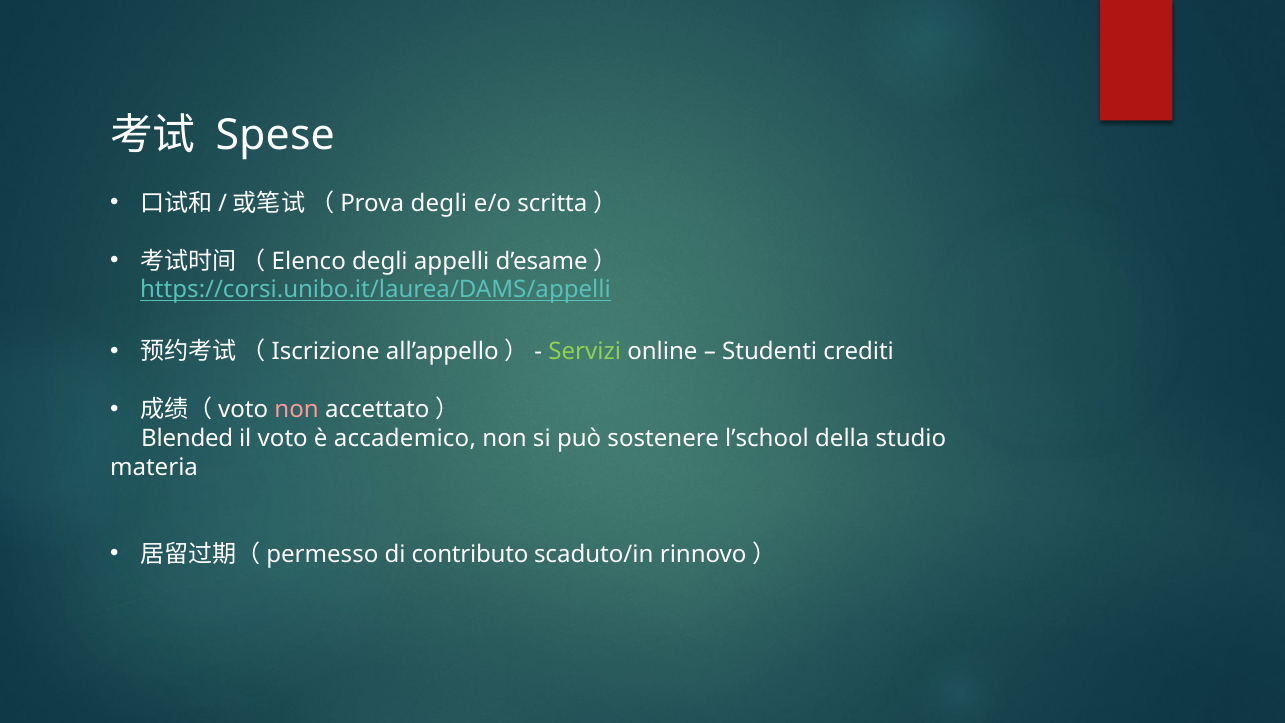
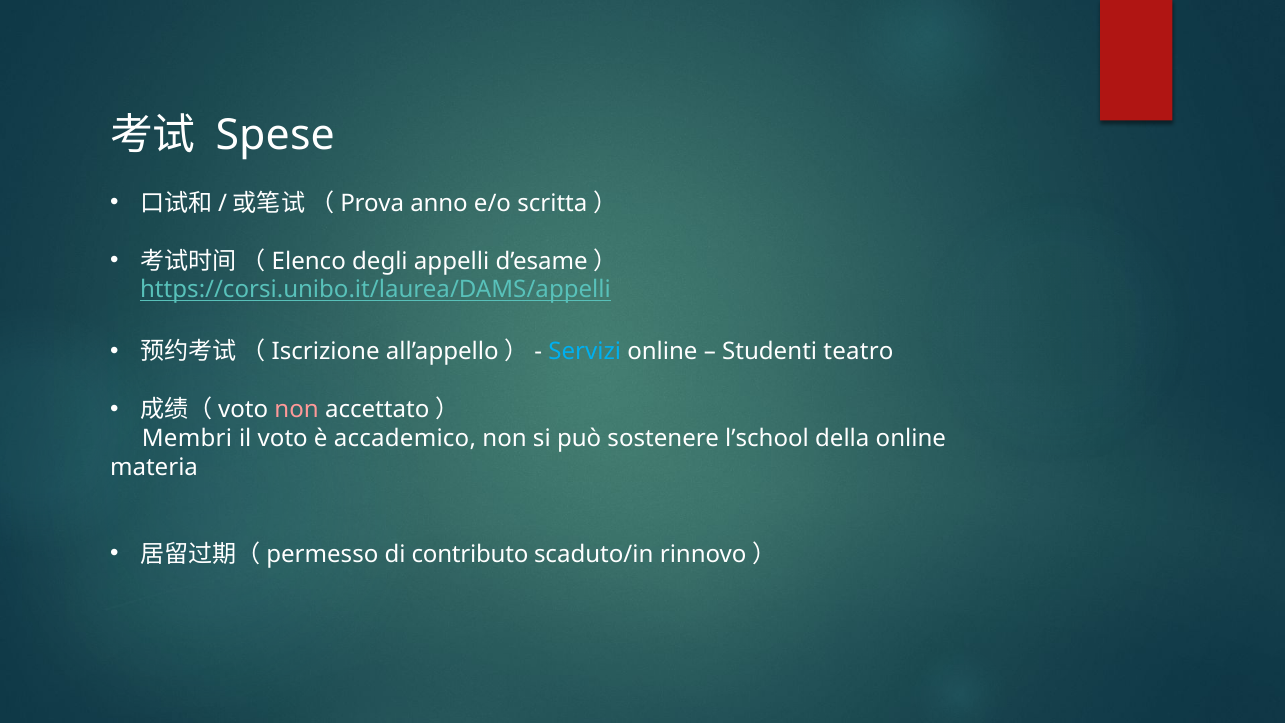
（Prova degli: degli -> anno
Servizi colour: light green -> light blue
crediti: crediti -> teatro
Blended: Blended -> Membri
della studio: studio -> online
